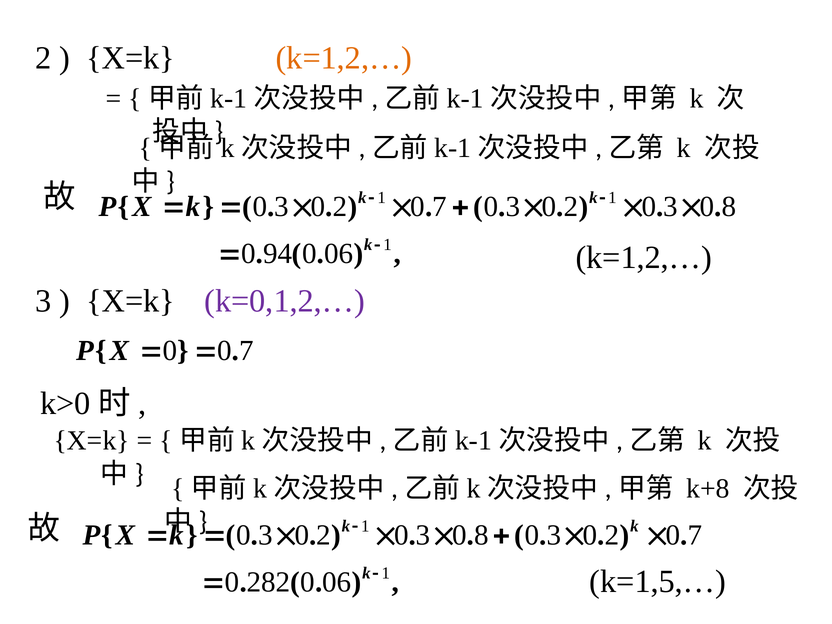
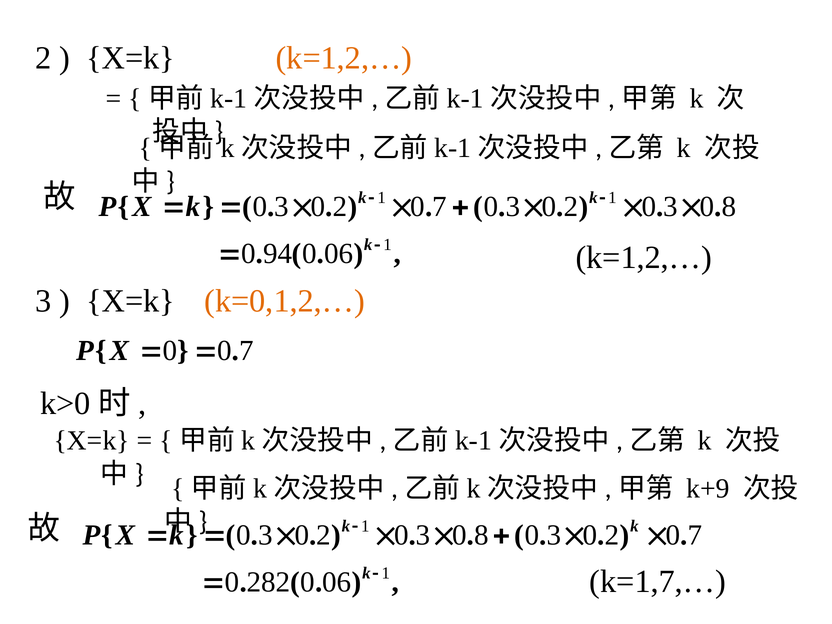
k=0,1,2,… colour: purple -> orange
k+8: k+8 -> k+9
k=1,5,…: k=1,5,… -> k=1,7,…
